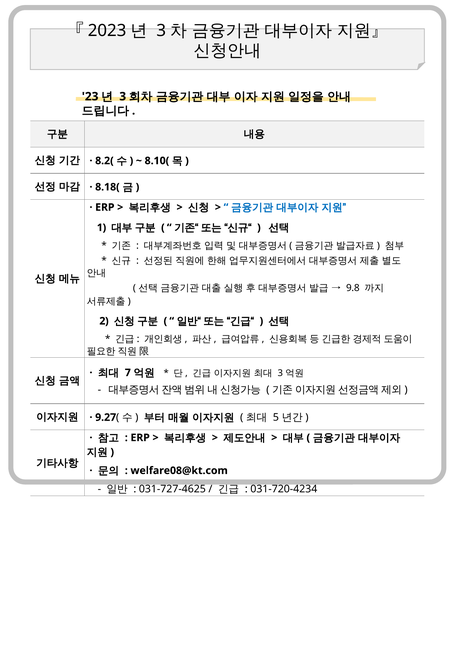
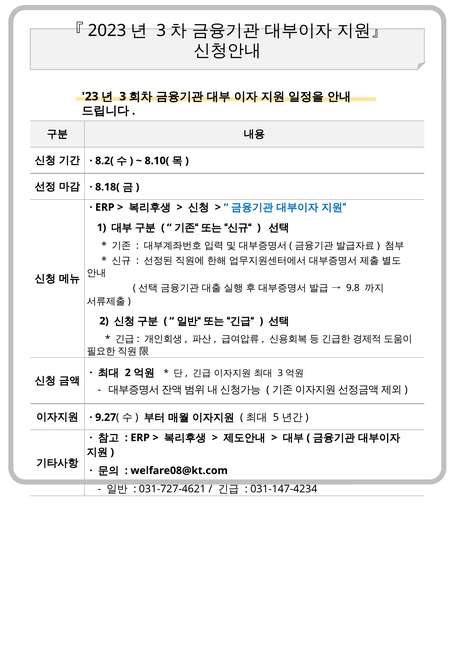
7 at (128, 373): 7 -> 2
031-727-4625: 031-727-4625 -> 031-727-4621
031-720-4234: 031-720-4234 -> 031-147-4234
